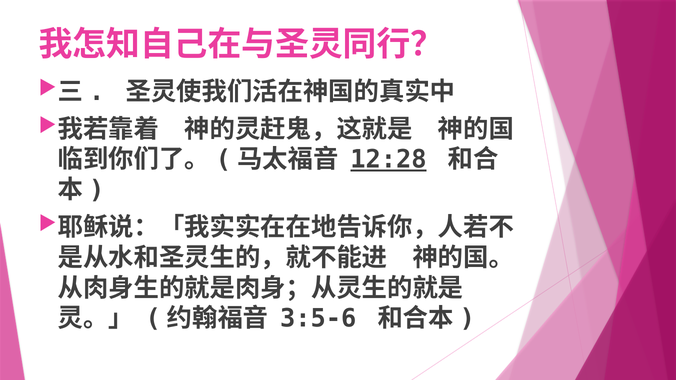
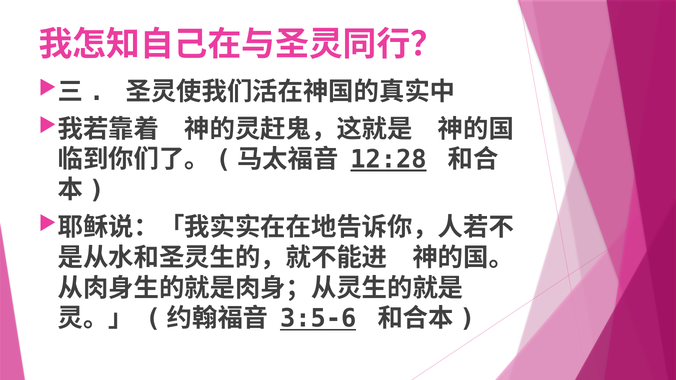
3:5-6 underline: none -> present
